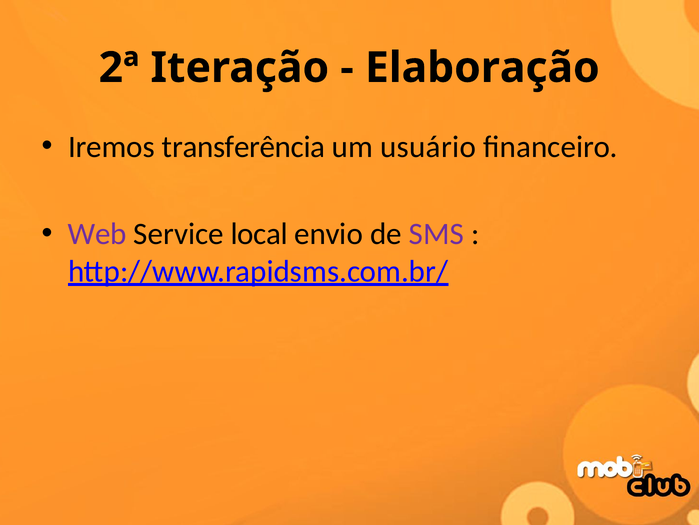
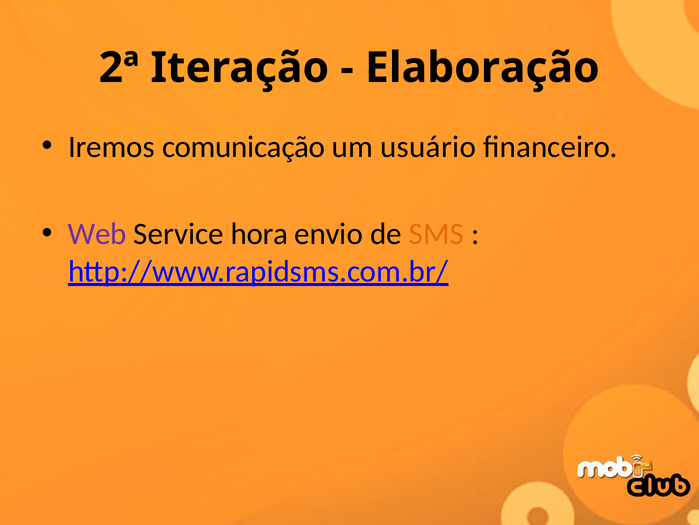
transferência: transferência -> comunicação
local: local -> hora
SMS colour: purple -> orange
